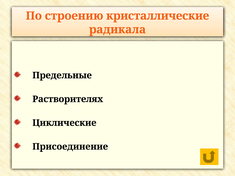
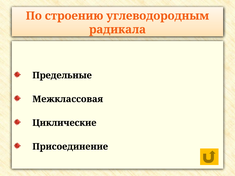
кристаллические: кристаллические -> углеводородным
Растворителях: Растворителях -> Межклассовая
